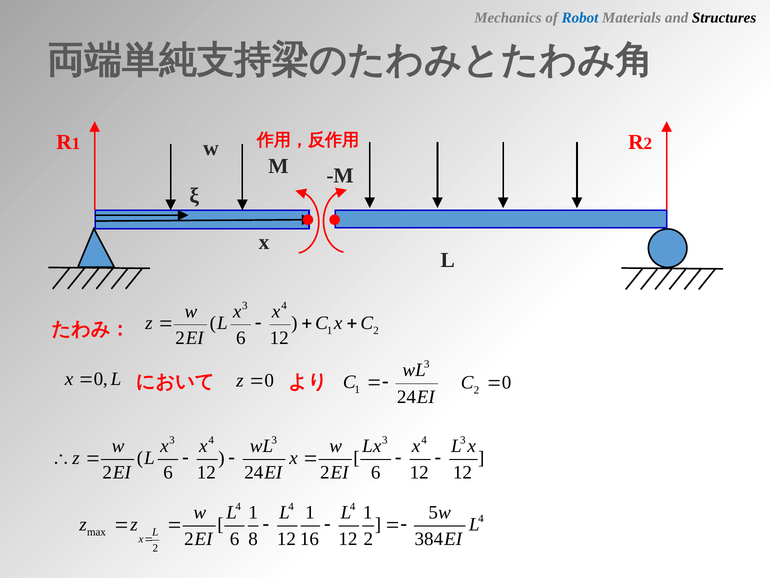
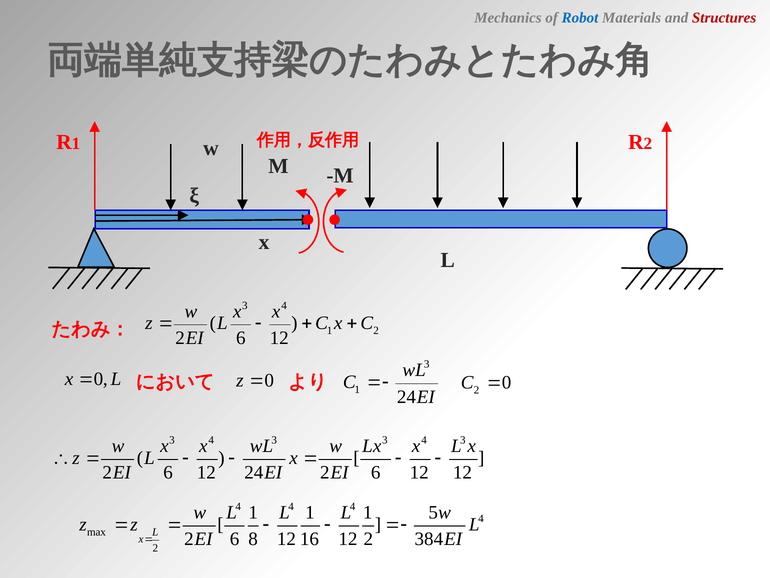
Structures colour: black -> red
